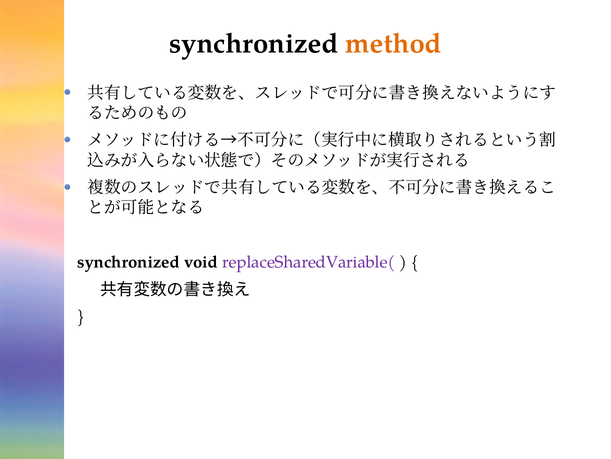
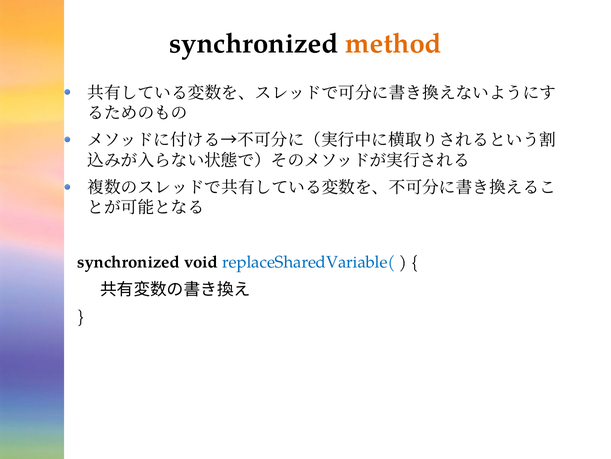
replaceSharedVariable( colour: purple -> blue
